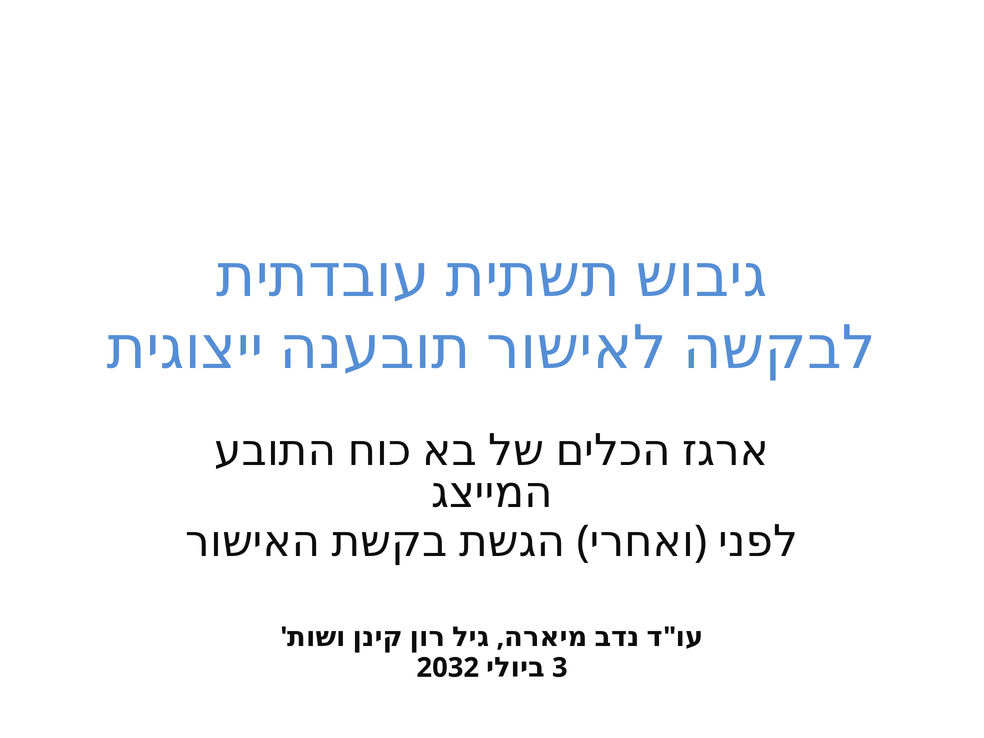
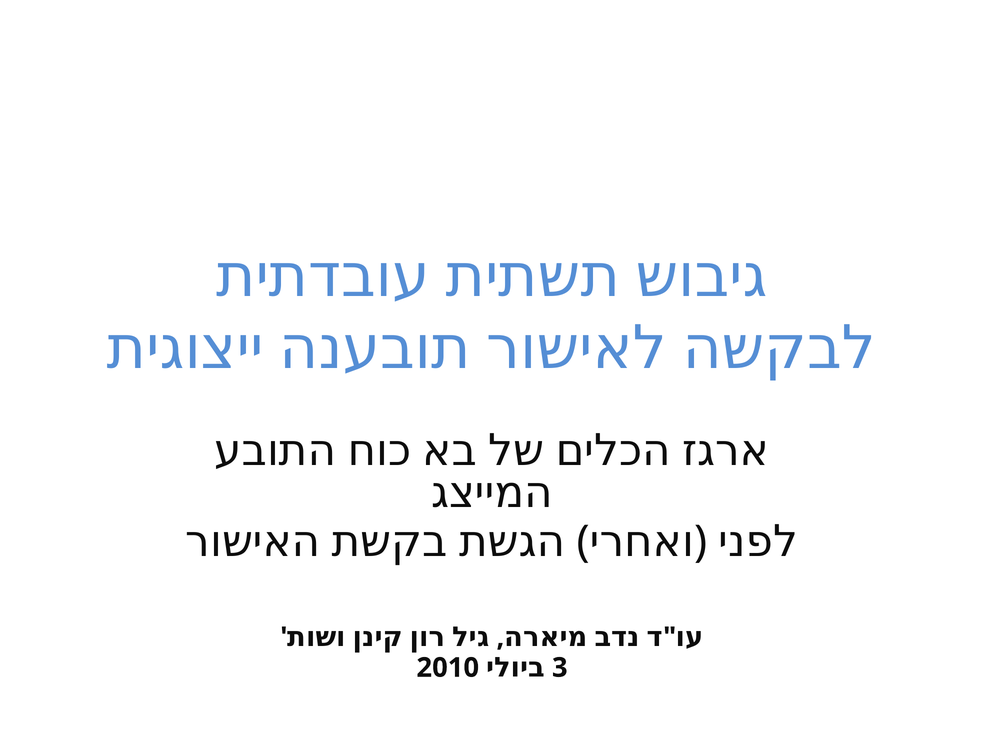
2032: 2032 -> 2010
